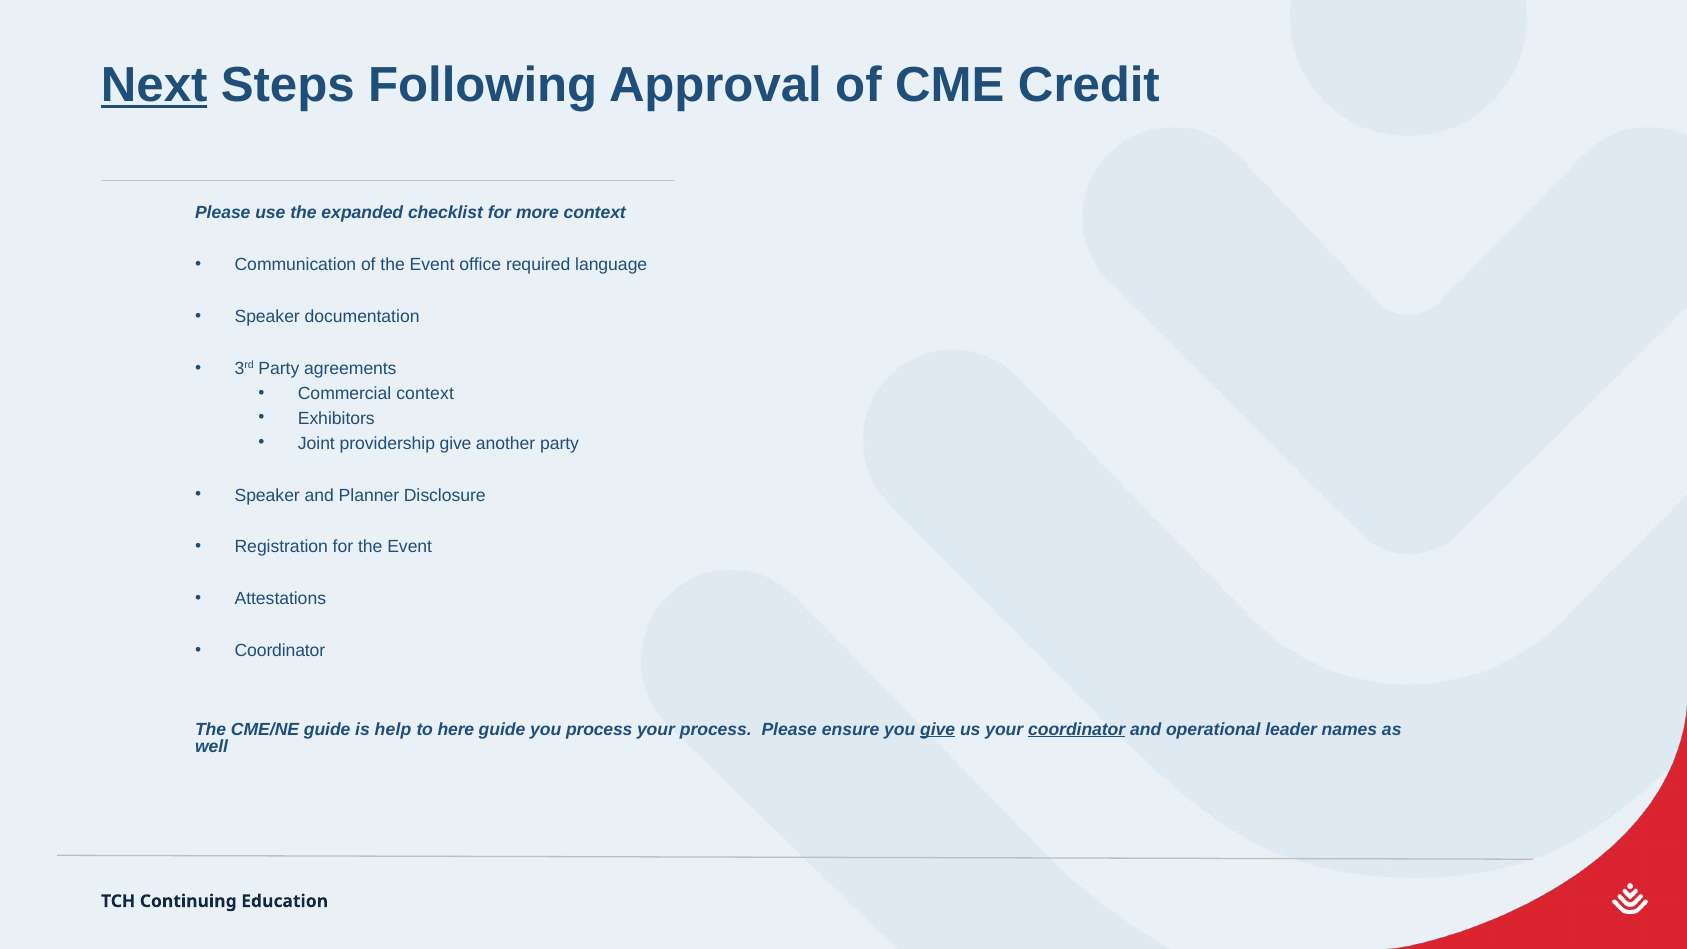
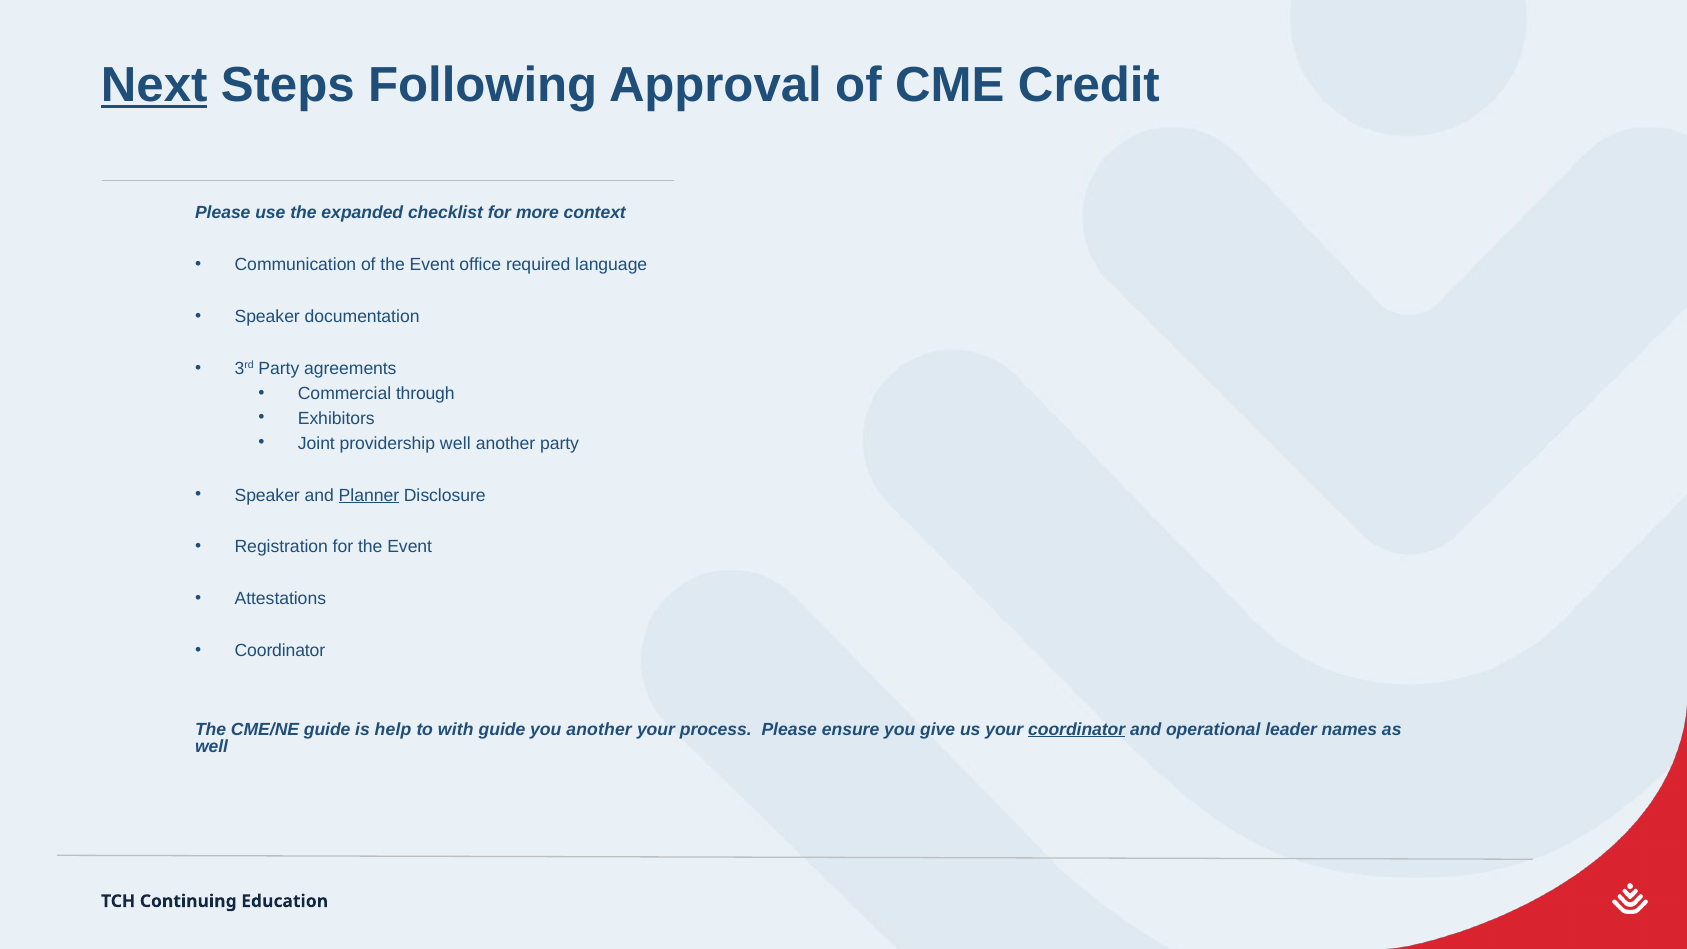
Commercial context: context -> through
providership give: give -> well
Planner underline: none -> present
here: here -> with
you process: process -> another
give at (938, 729) underline: present -> none
